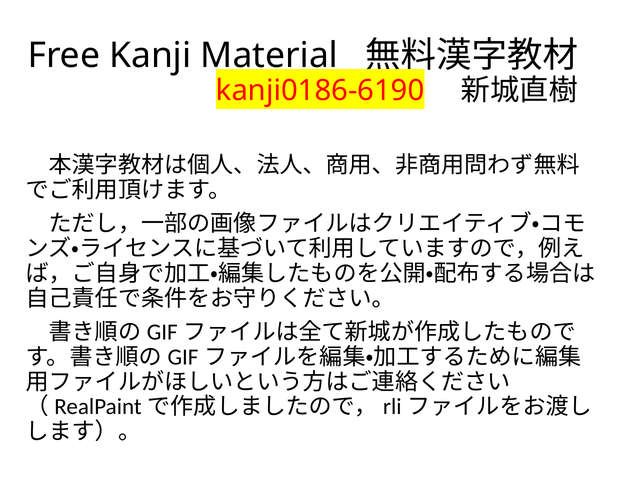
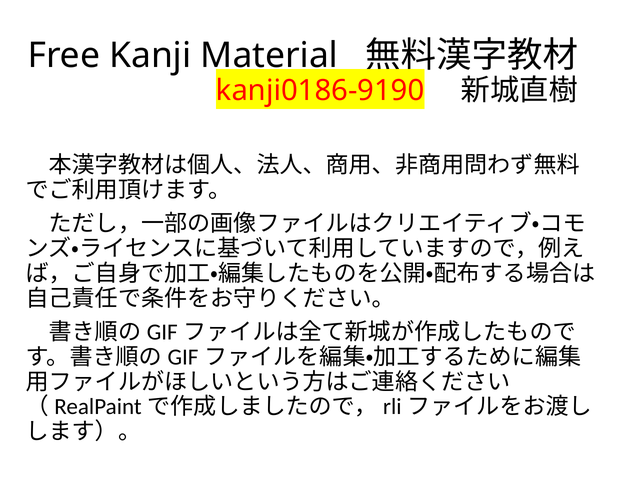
kanji0186-6190: kanji0186-6190 -> kanji0186-9190
